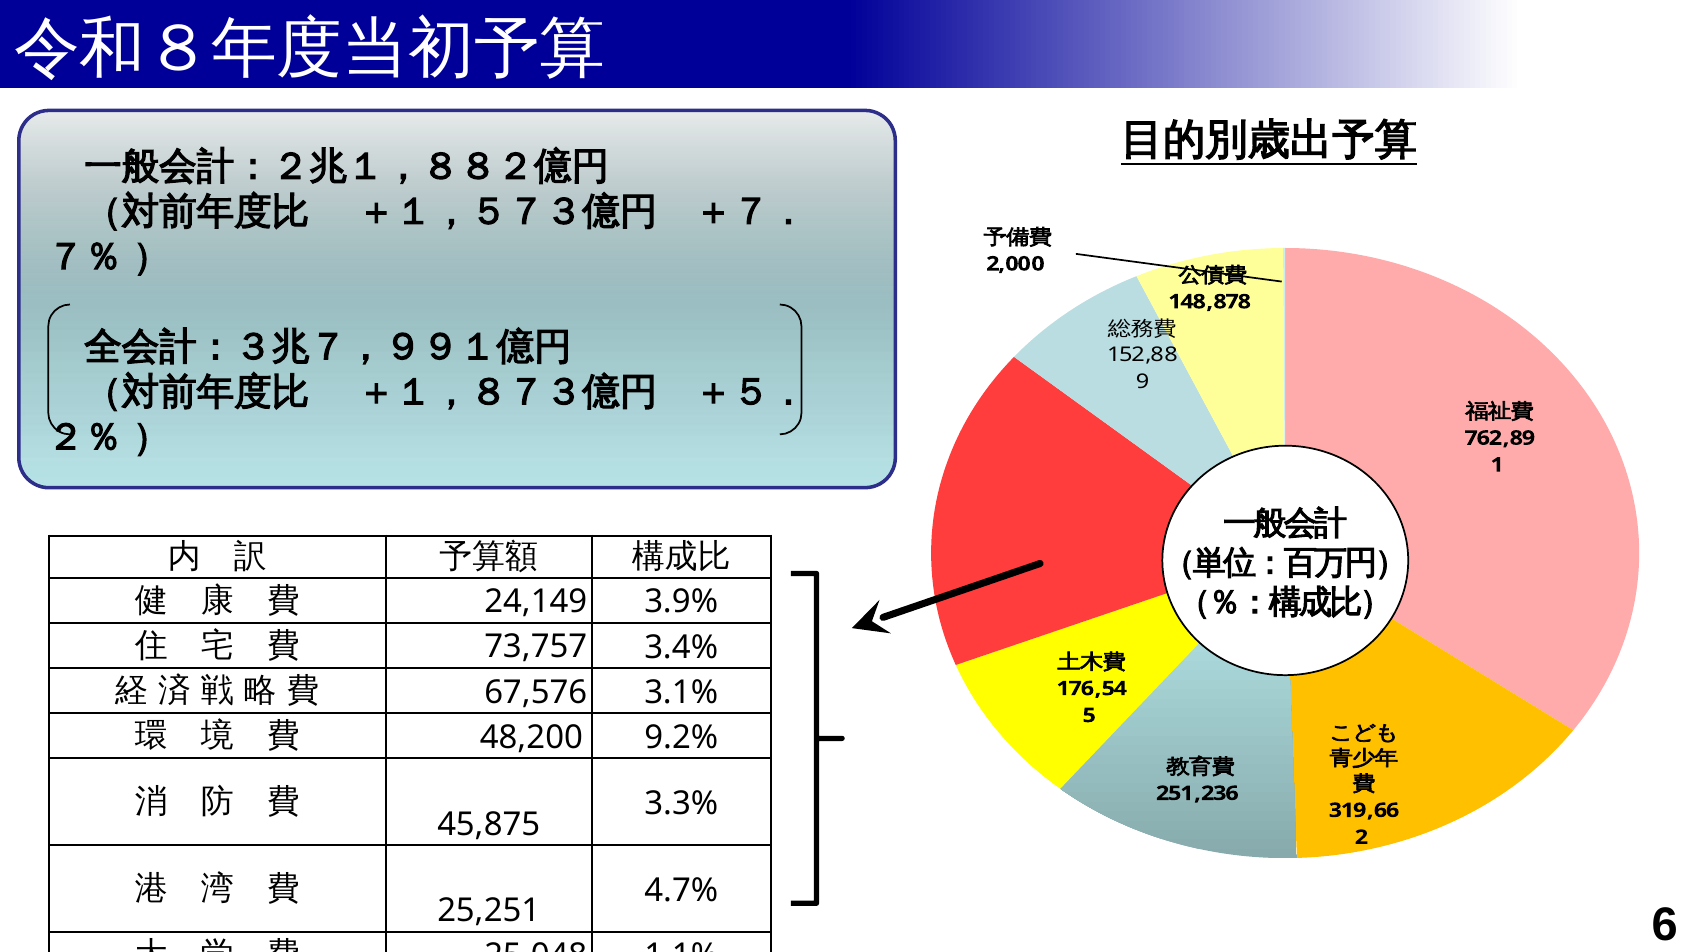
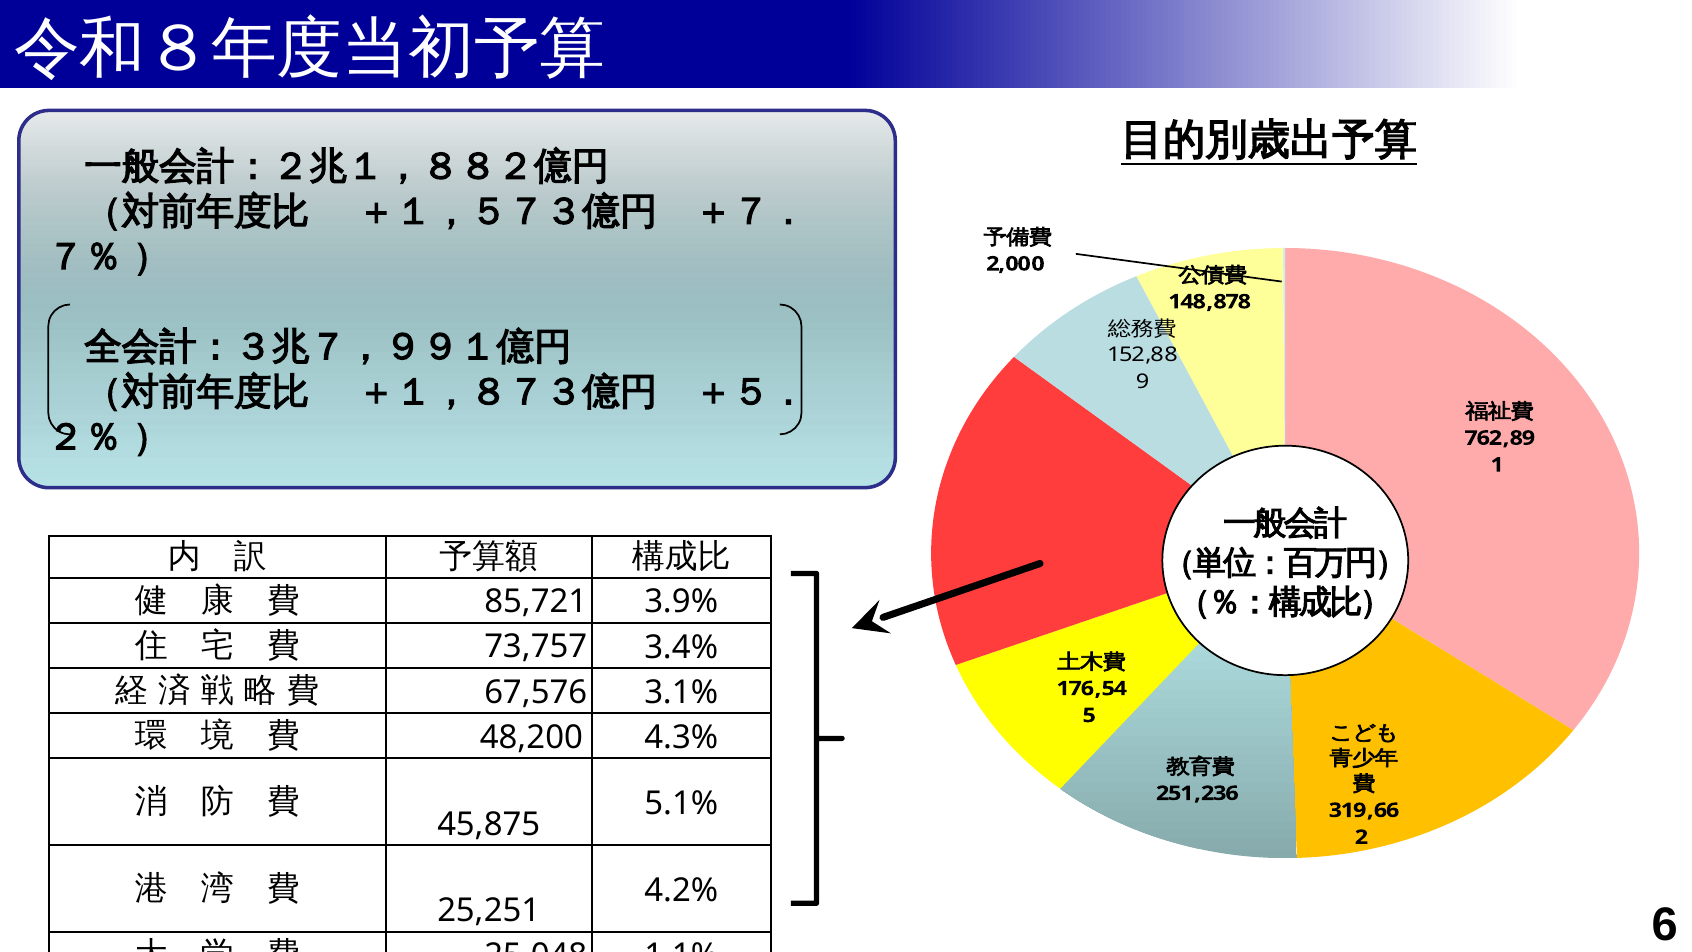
24,149: 24,149 -> 85,721
9.2%: 9.2% -> 4.3%
3.3%: 3.3% -> 5.1%
4.7%: 4.7% -> 4.2%
